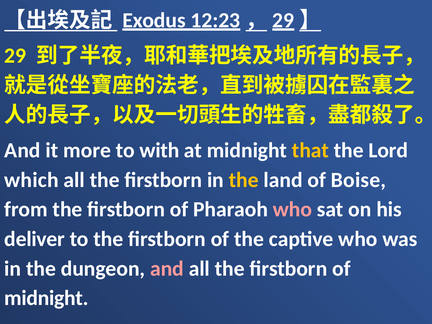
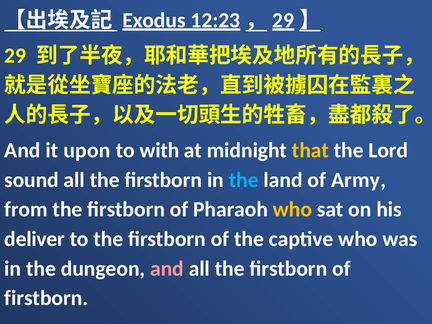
more: more -> upon
which: which -> sound
the at (244, 180) colour: yellow -> light blue
Boise: Boise -> Army
who at (292, 210) colour: pink -> yellow
midnight at (46, 298): midnight -> firstborn
